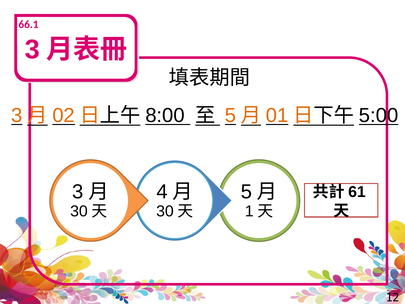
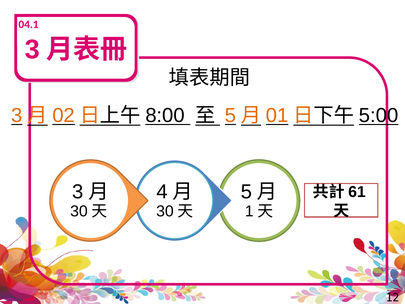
66.1: 66.1 -> 04.1
